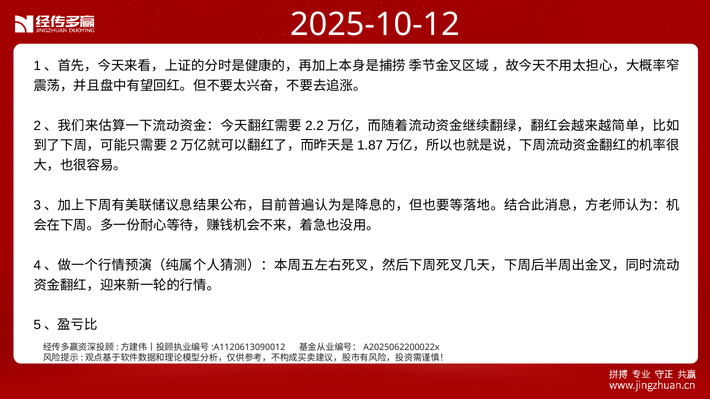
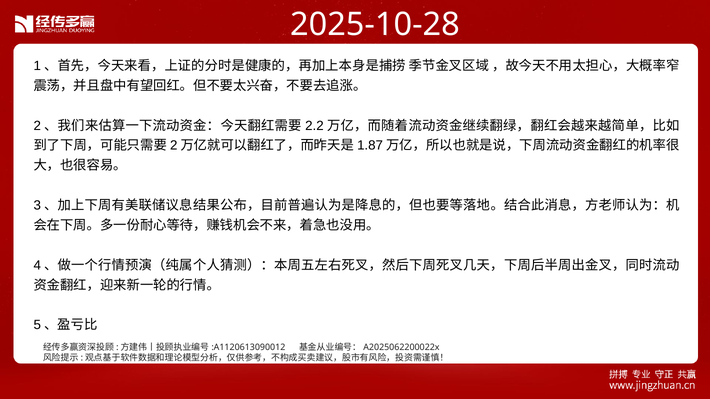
2025-10-12: 2025-10-12 -> 2025-10-28
